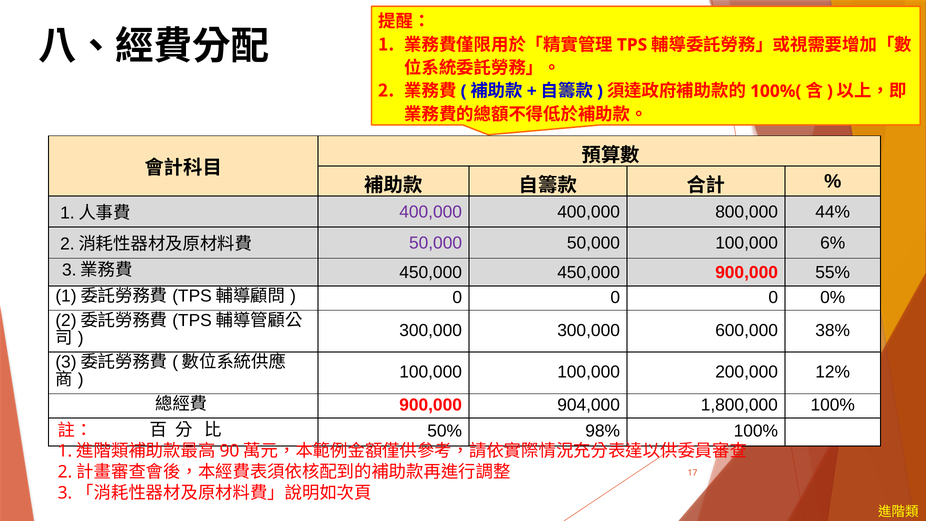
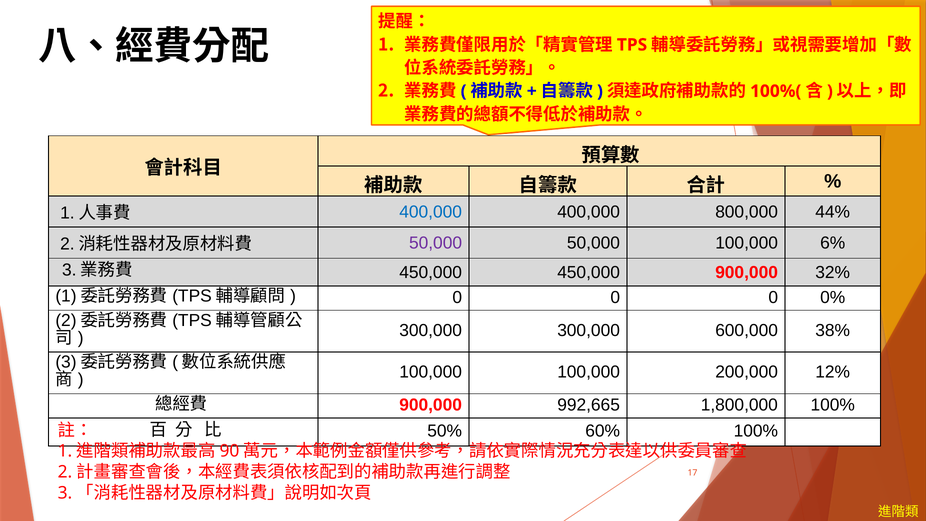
400,000 at (431, 212) colour: purple -> blue
55%: 55% -> 32%
904,000: 904,000 -> 992,665
98%: 98% -> 60%
